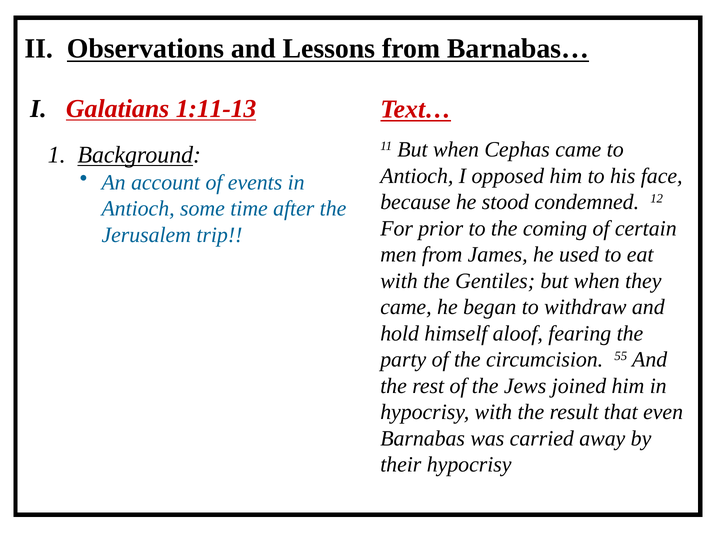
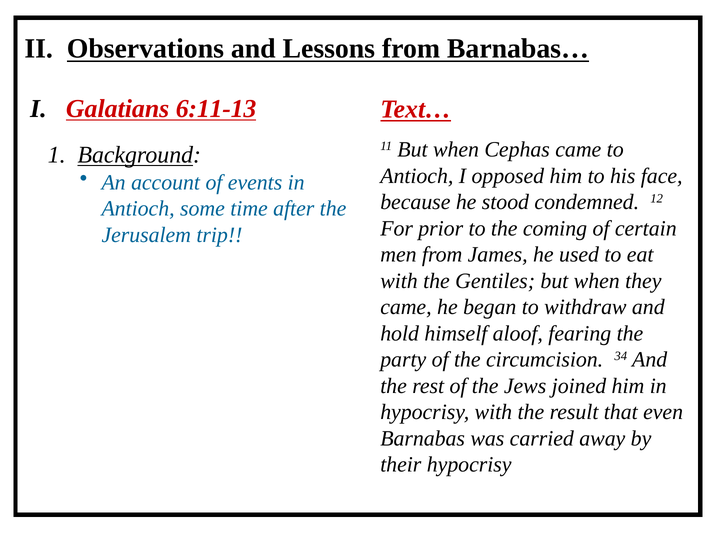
1:11-13: 1:11-13 -> 6:11-13
55: 55 -> 34
